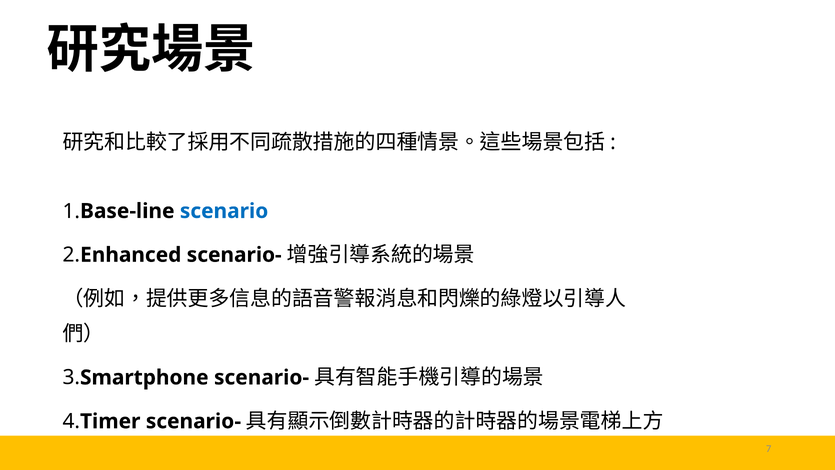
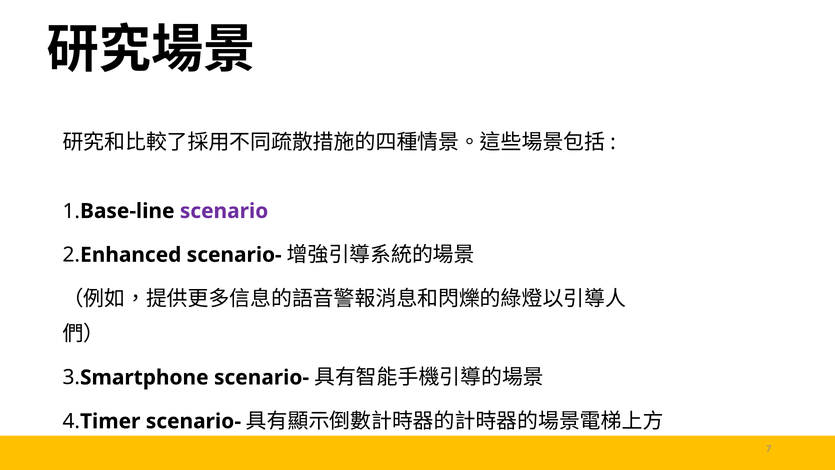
scenario colour: blue -> purple
